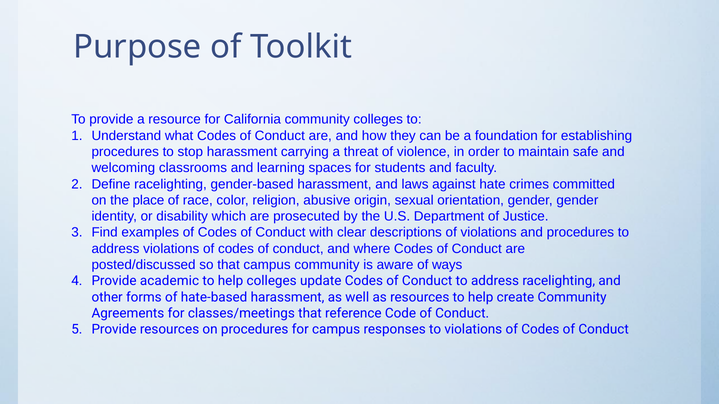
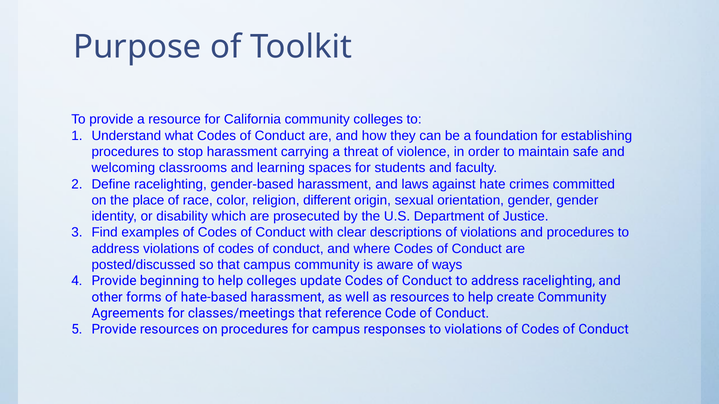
abusive: abusive -> different
academic: academic -> beginning
